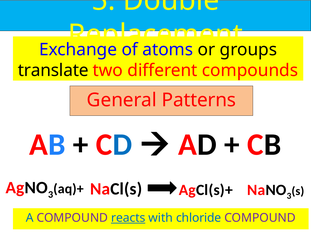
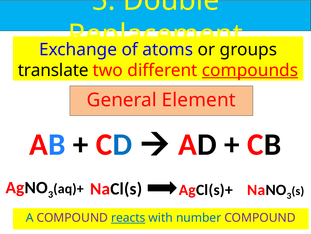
compounds underline: none -> present
Patterns: Patterns -> Element
chloride: chloride -> number
